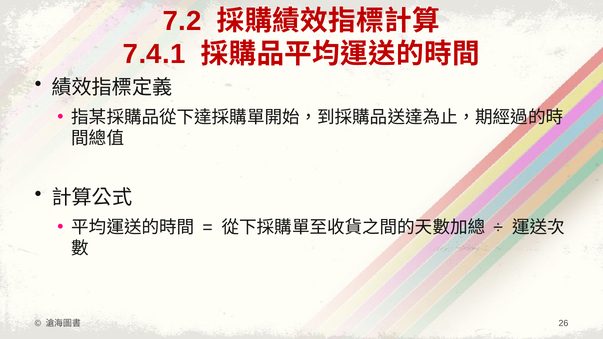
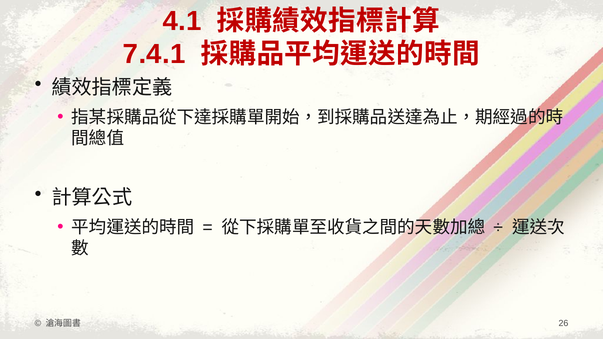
7.2: 7.2 -> 4.1
